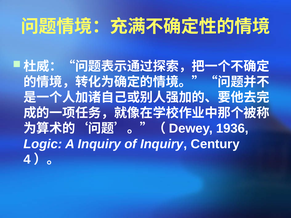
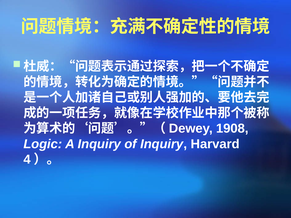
1936: 1936 -> 1908
Century: Century -> Harvard
